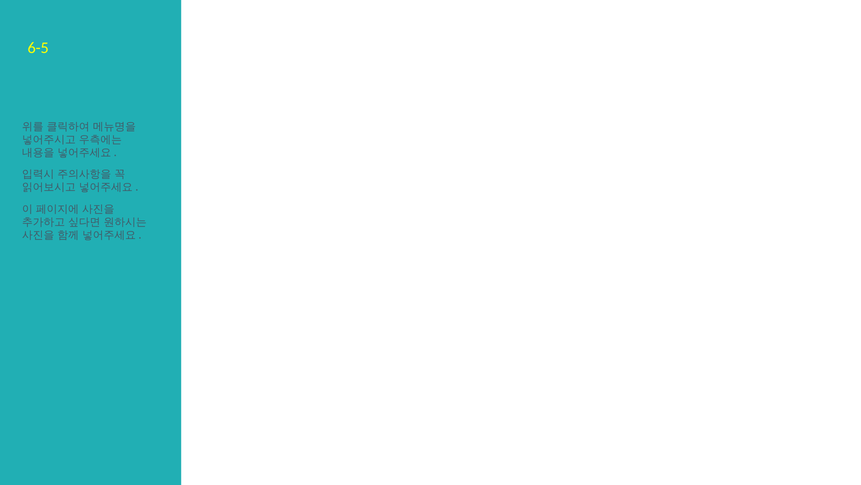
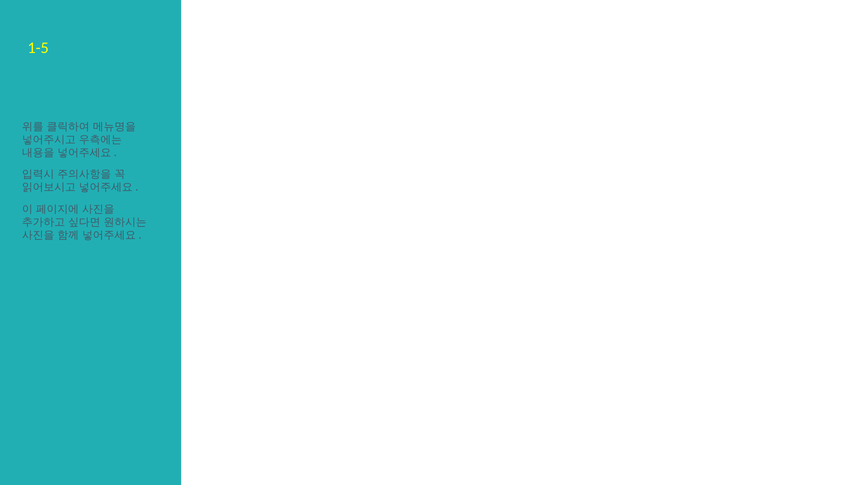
6-5: 6-5 -> 1-5
